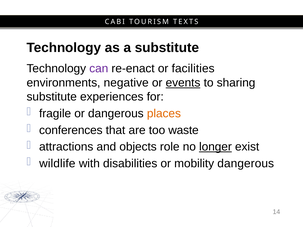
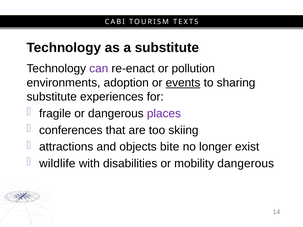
facilities: facilities -> pollution
negative: negative -> adoption
places colour: orange -> purple
waste: waste -> skiing
role: role -> bite
longer underline: present -> none
